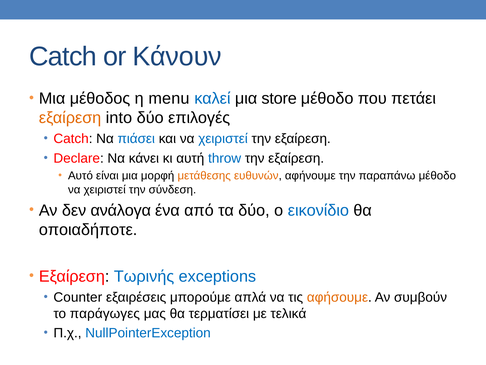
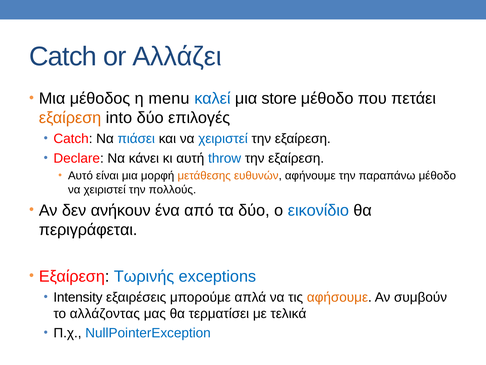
Κάνουν: Κάνουν -> Αλλάζει
σύνδεση: σύνδεση -> πολλούς
ανάλογα: ανάλογα -> ανήκουν
οποιαδήποτε: οποιαδήποτε -> περιγράφεται
Counter: Counter -> Intensity
παράγωγες: παράγωγες -> αλλάζοντας
